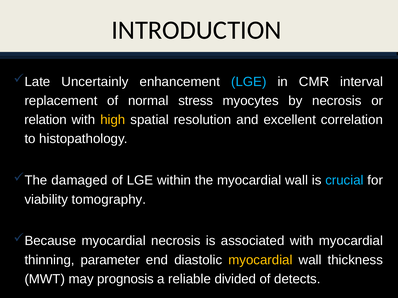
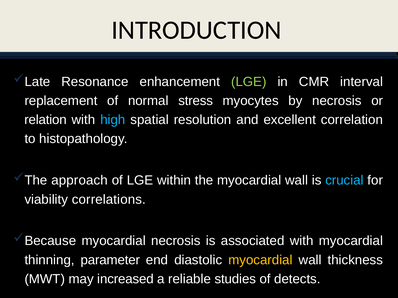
Uncertainly: Uncertainly -> Resonance
LGE at (249, 82) colour: light blue -> light green
high colour: yellow -> light blue
damaged: damaged -> approach
tomography: tomography -> correlations
prognosis: prognosis -> increased
divided: divided -> studies
